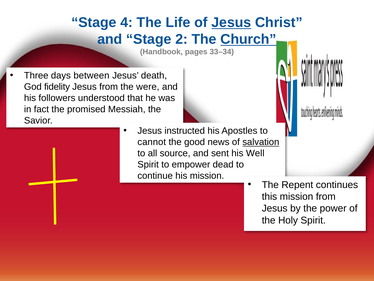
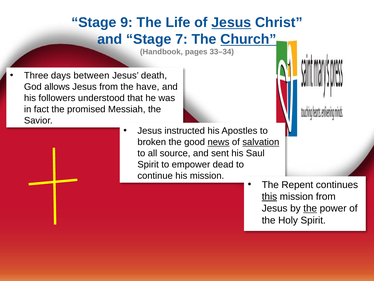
4: 4 -> 9
2: 2 -> 7
fidelity: fidelity -> allows
were: were -> have
cannot: cannot -> broken
news underline: none -> present
Well: Well -> Saul
this underline: none -> present
the at (310, 208) underline: none -> present
